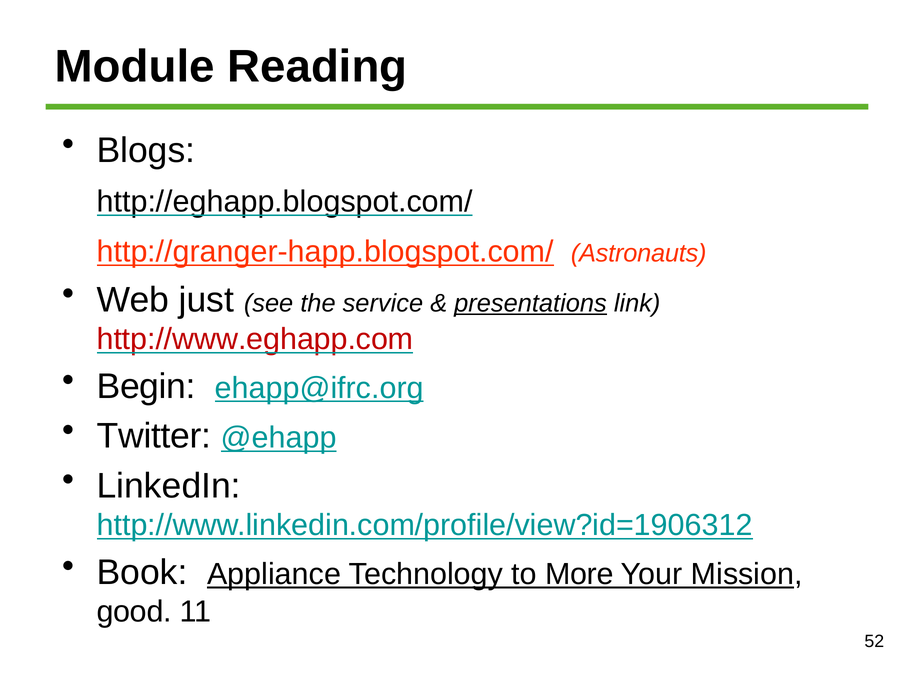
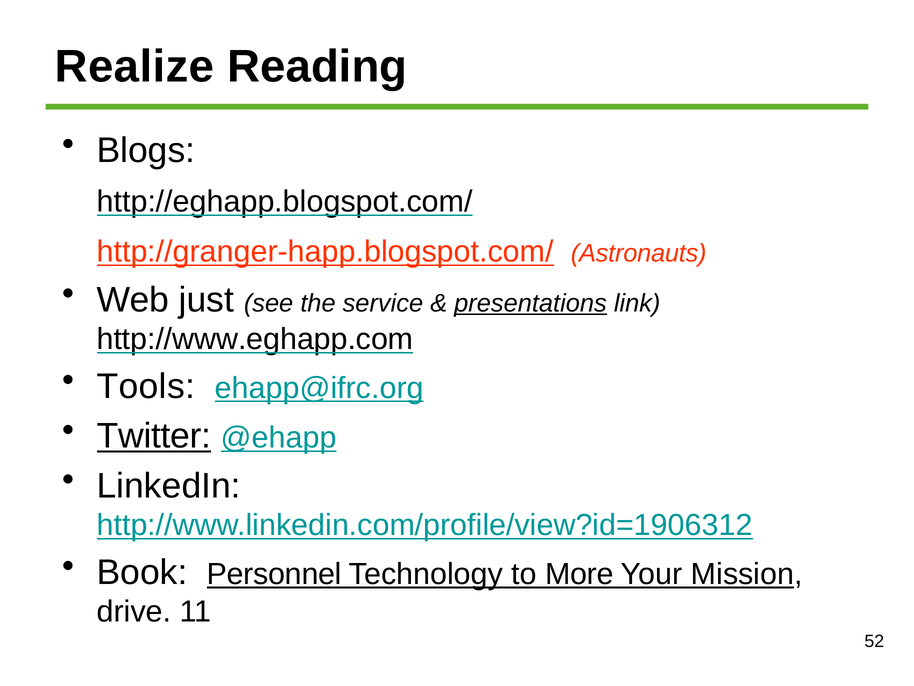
Module: Module -> Realize
http://www.eghapp.com colour: red -> black
Begin: Begin -> Tools
Twitter underline: none -> present
Appliance: Appliance -> Personnel
good: good -> drive
